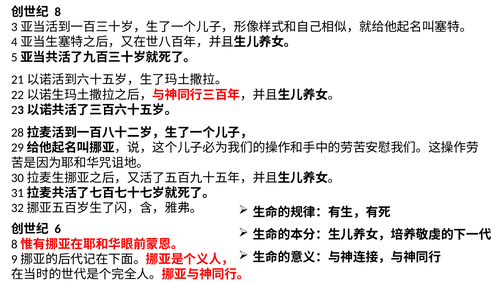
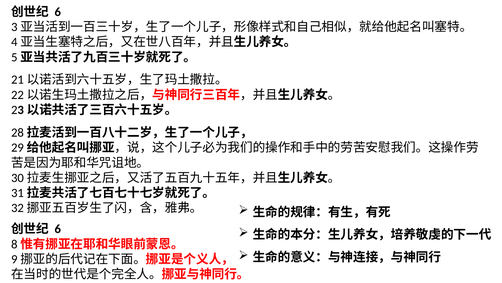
8 at (58, 12): 8 -> 6
